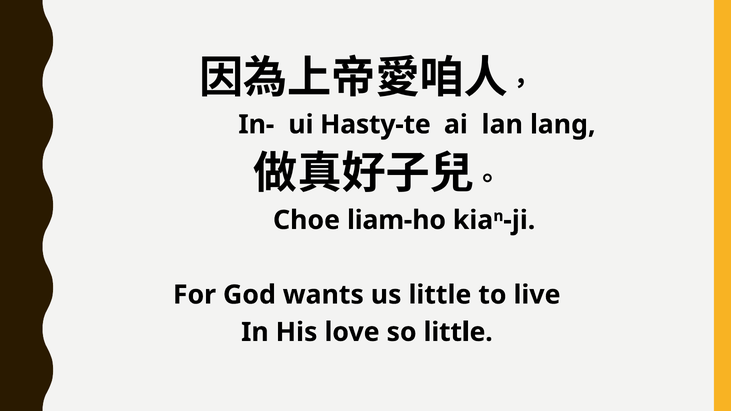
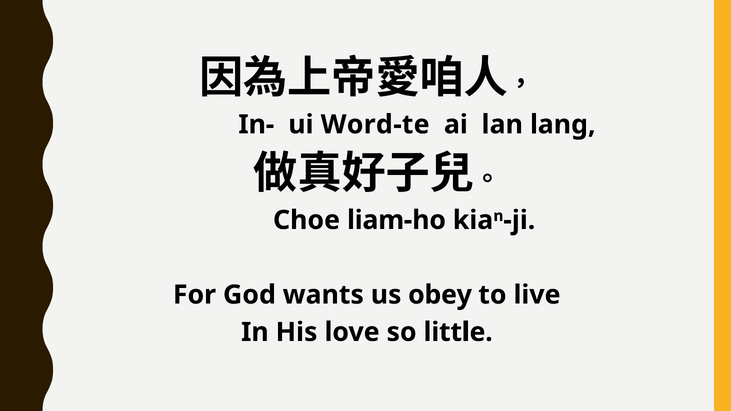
Hasty-te: Hasty-te -> Word-te
us little: little -> obey
